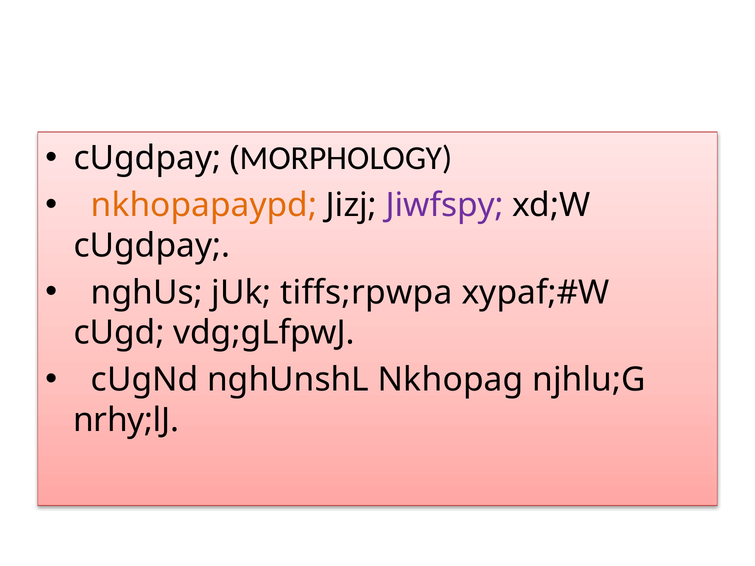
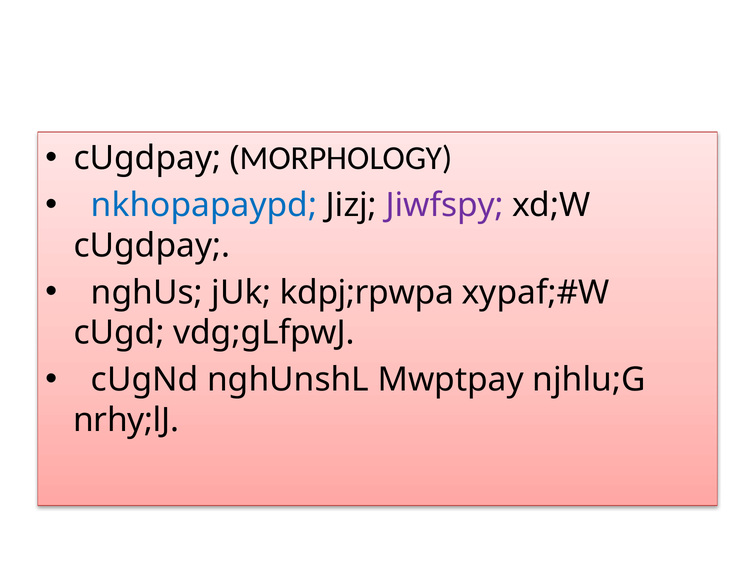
nkhopapaypd colour: orange -> blue
tiffs;rpwpa: tiffs;rpwpa -> kdpj;rpwpa
Nkhopag: Nkhopag -> Mwptpay
